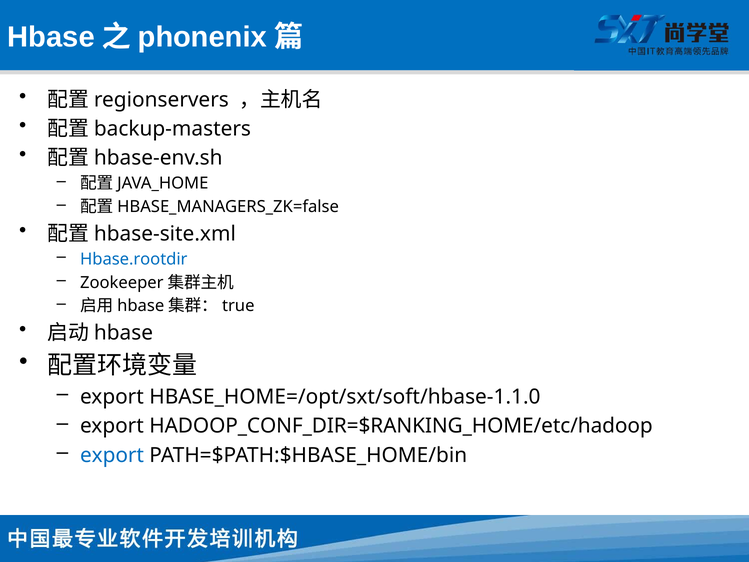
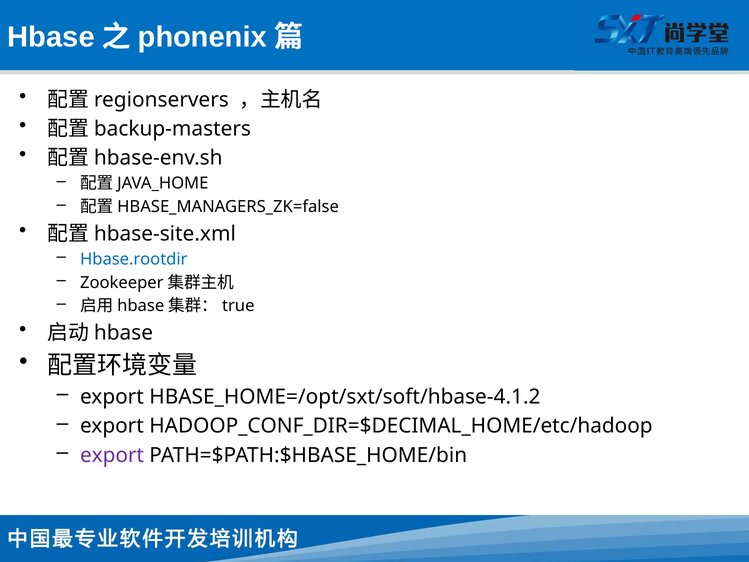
HBASE_HOME=/opt/sxt/soft/hbase-1.1.0: HBASE_HOME=/opt/sxt/soft/hbase-1.1.0 -> HBASE_HOME=/opt/sxt/soft/hbase-4.1.2
HADOOP_CONF_DIR=$RANKING_HOME/etc/hadoop: HADOOP_CONF_DIR=$RANKING_HOME/etc/hadoop -> HADOOP_CONF_DIR=$DECIMAL_HOME/etc/hadoop
export at (112, 455) colour: blue -> purple
